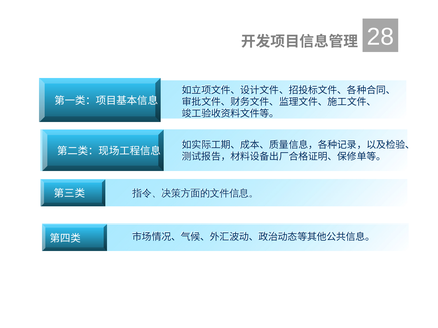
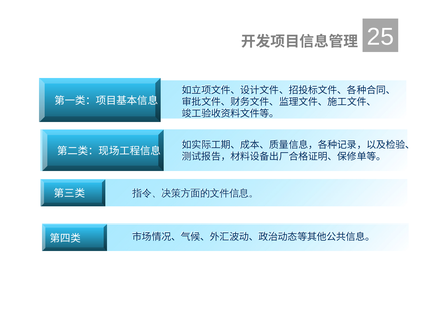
28: 28 -> 25
